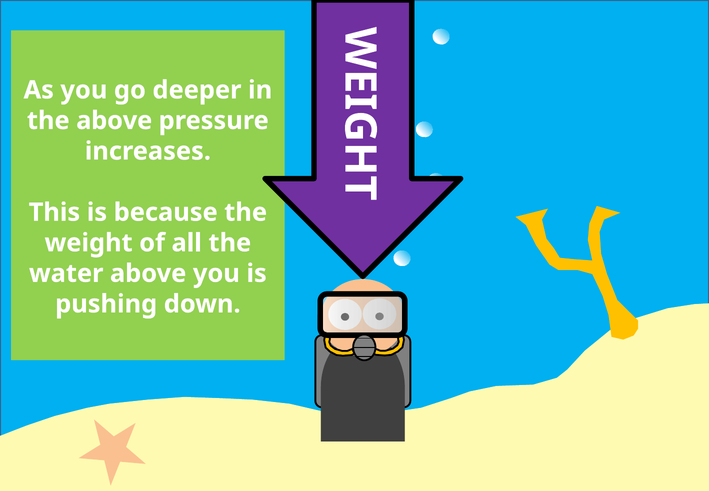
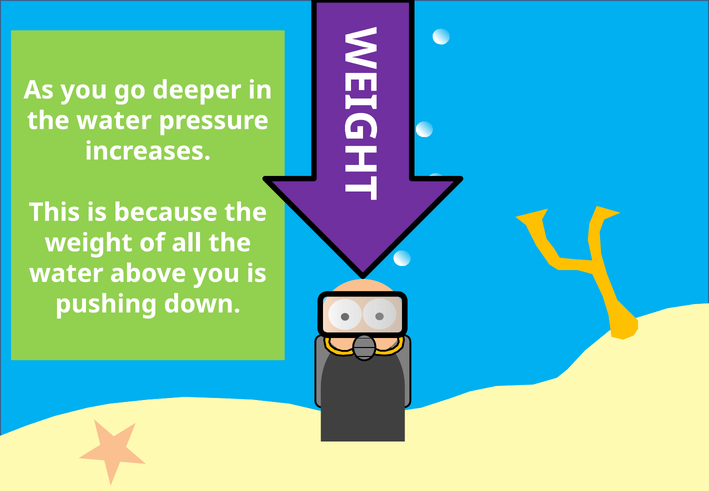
above at (114, 121): above -> water
